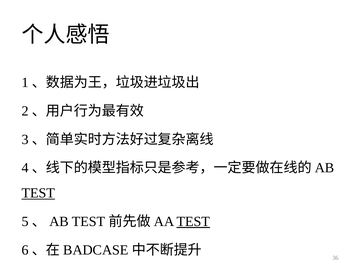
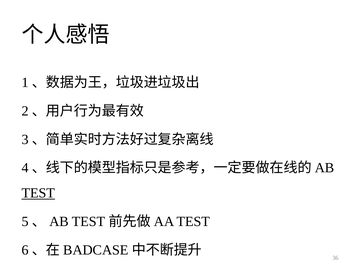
TEST at (193, 221) underline: present -> none
